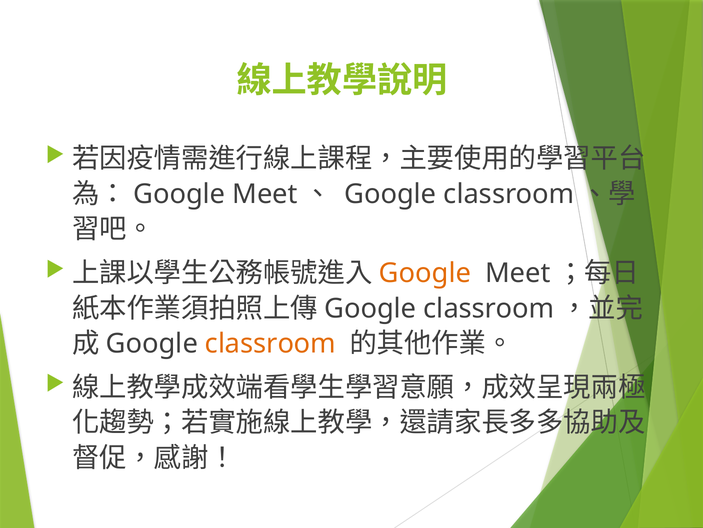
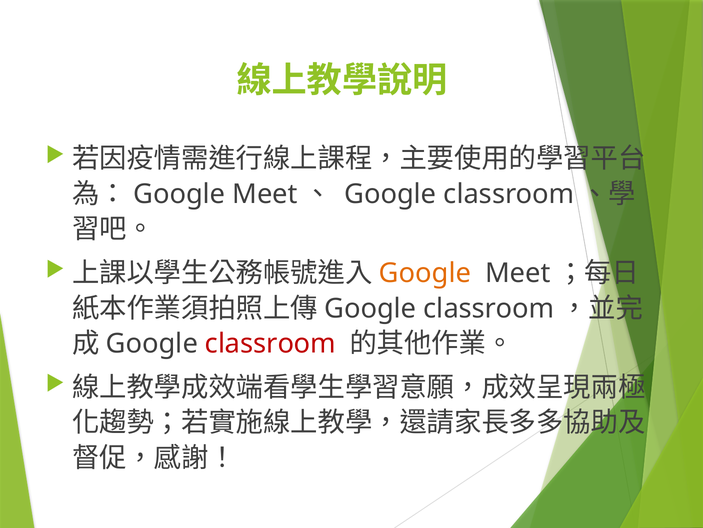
classroom at (270, 343) colour: orange -> red
